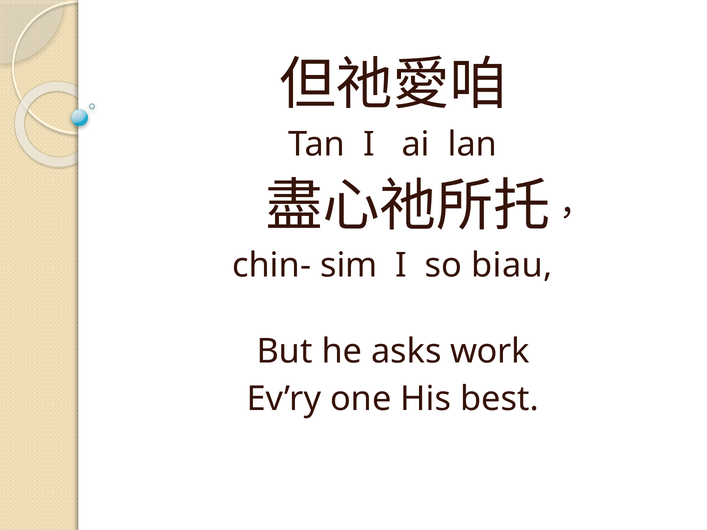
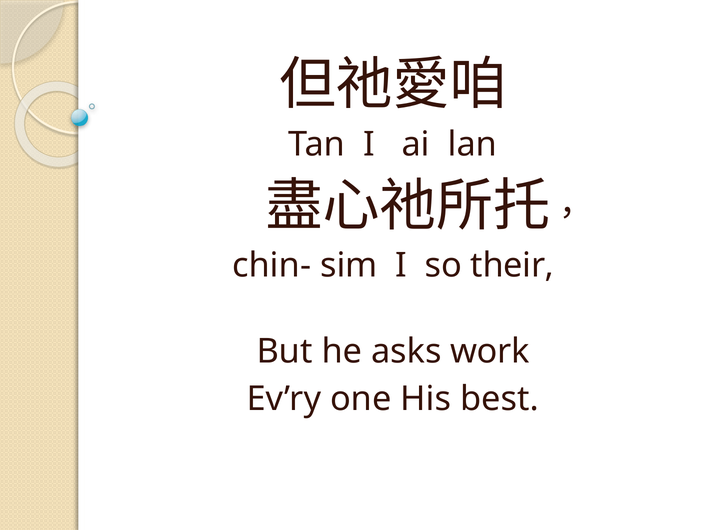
biau: biau -> their
